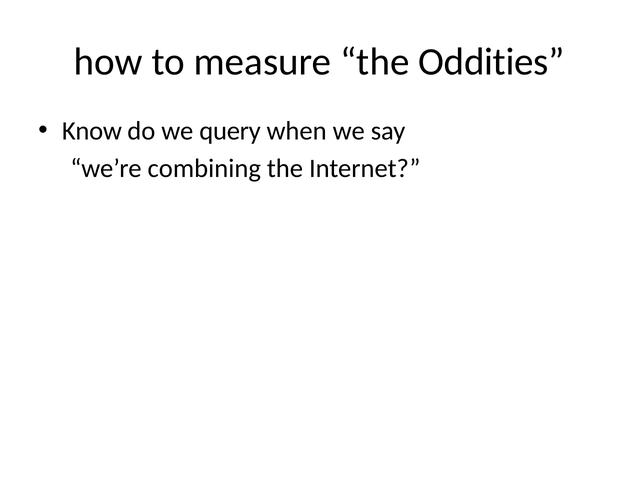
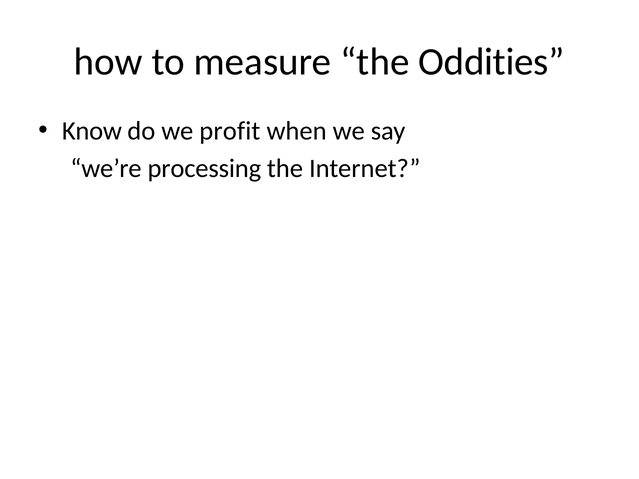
query: query -> profit
combining: combining -> processing
